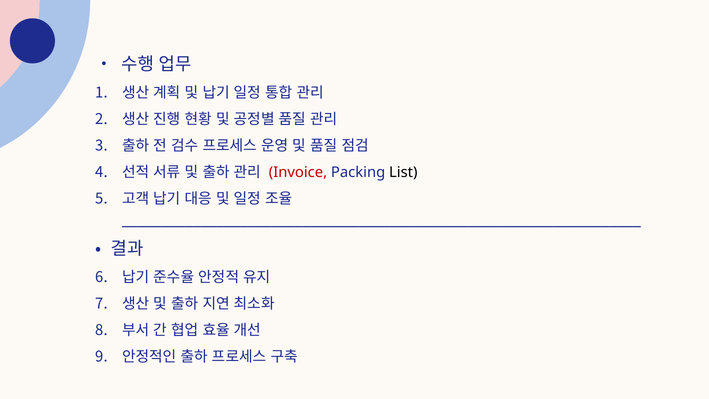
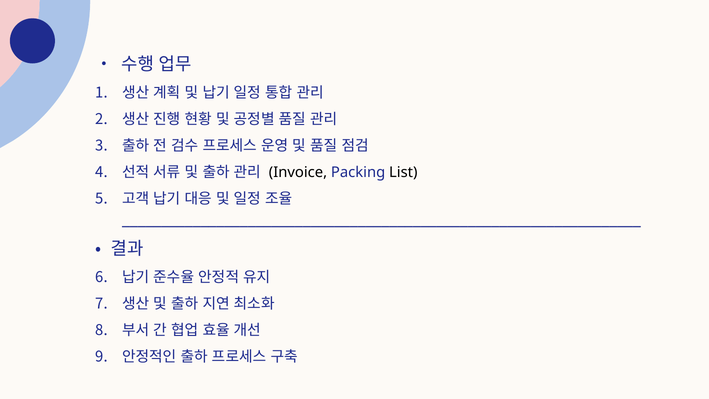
Invoice colour: red -> black
